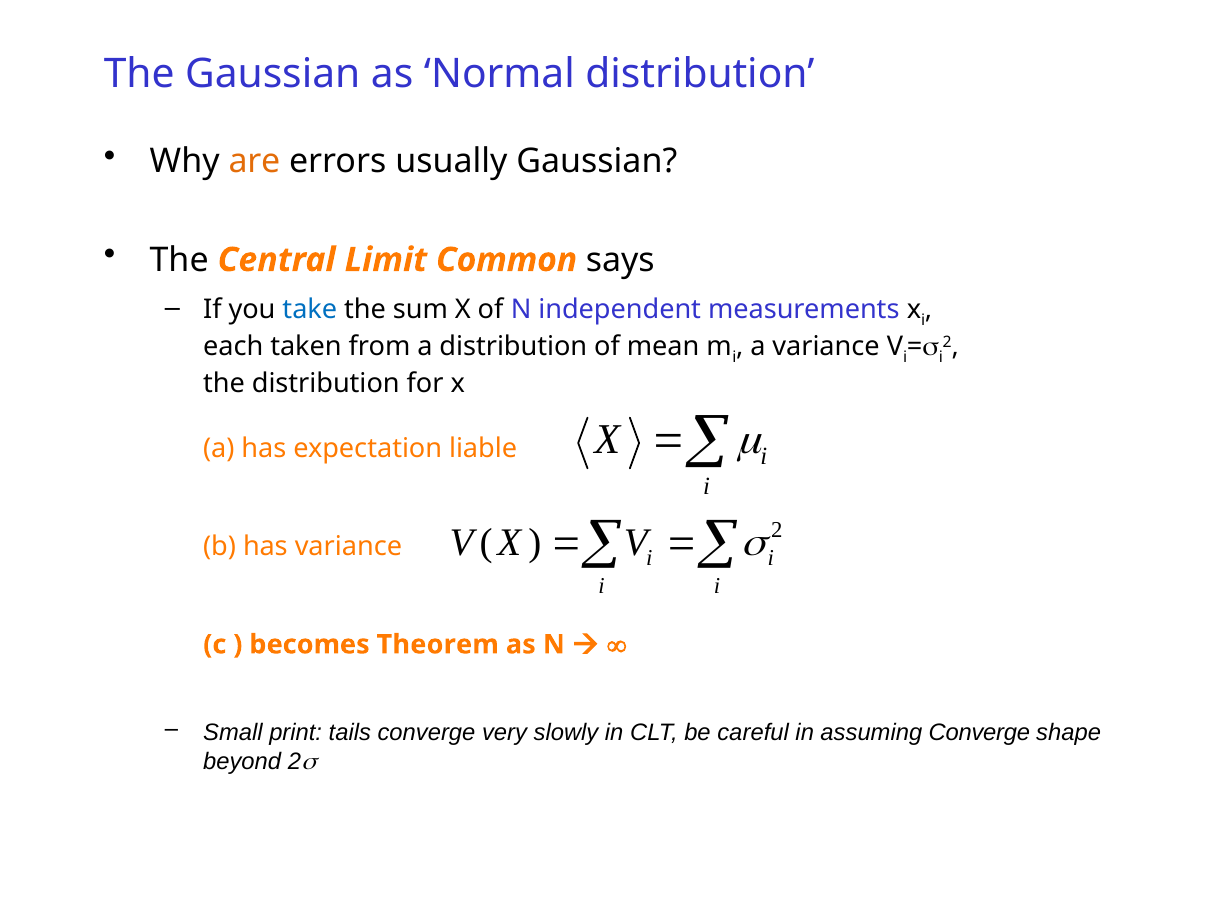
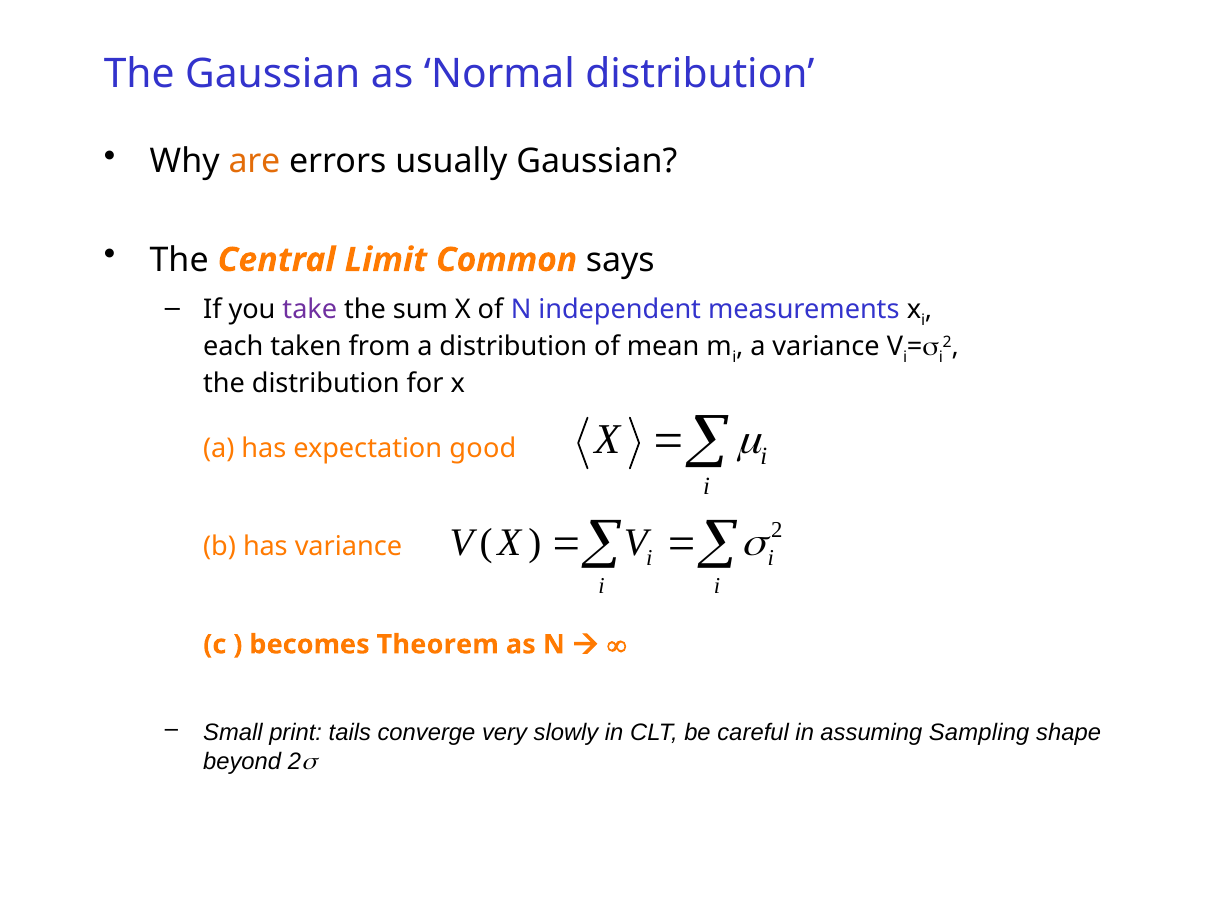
take colour: blue -> purple
liable: liable -> good
assuming Converge: Converge -> Sampling
